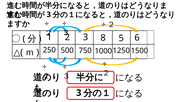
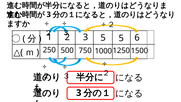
3 8: 8 -> 5
